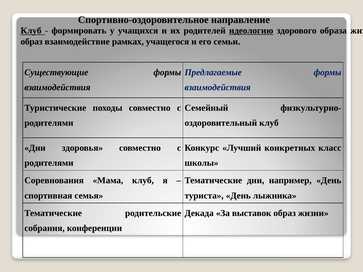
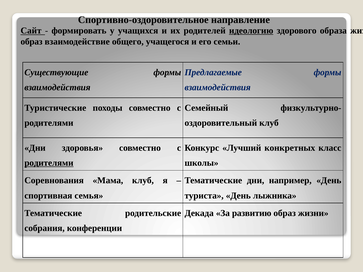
Клуб at (31, 31): Клуб -> Сайт
рамках: рамках -> общего
родителями at (49, 163) underline: none -> present
выставок: выставок -> развитию
